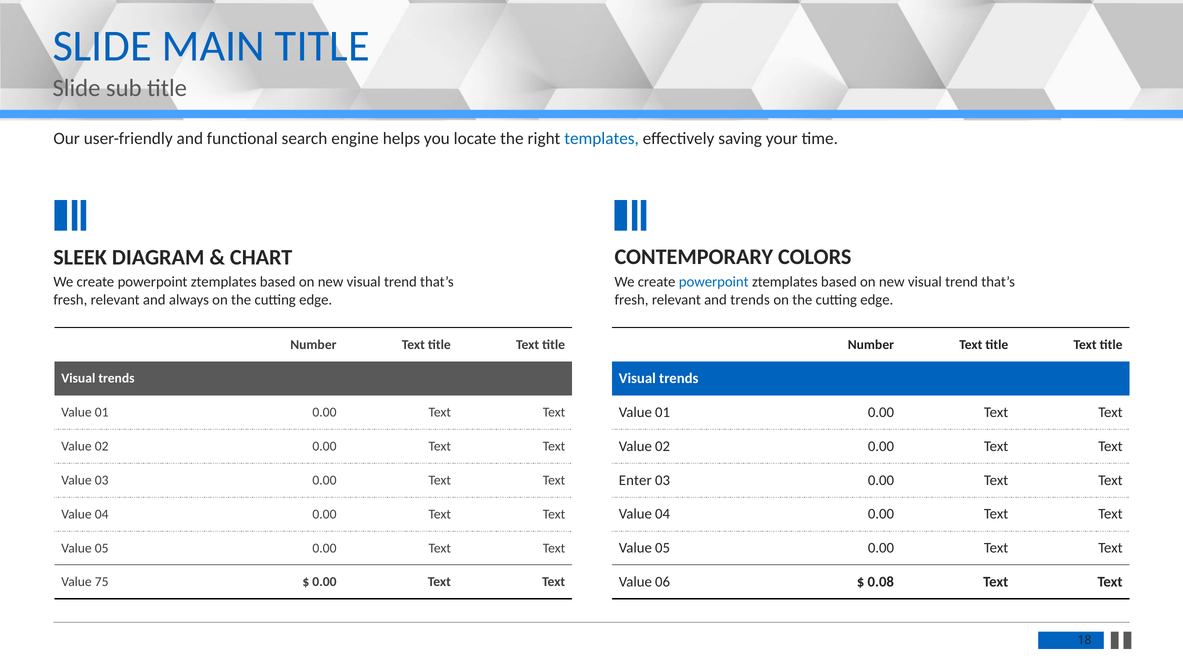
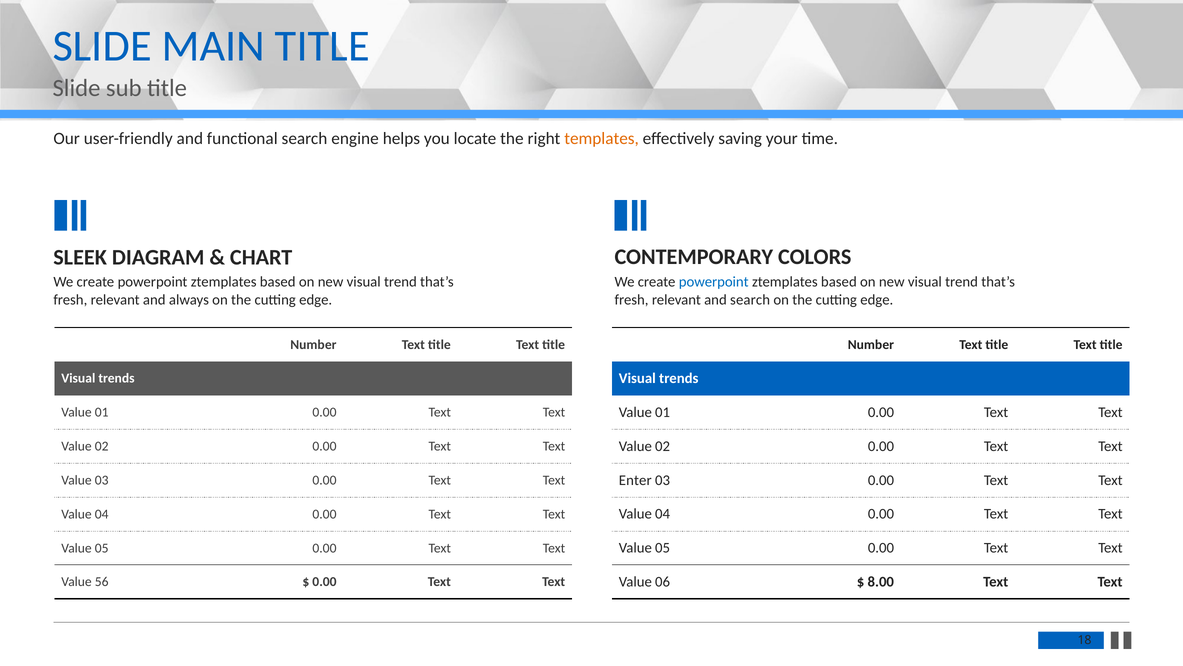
templates colour: blue -> orange
and trends: trends -> search
0.08: 0.08 -> 8.00
75: 75 -> 56
